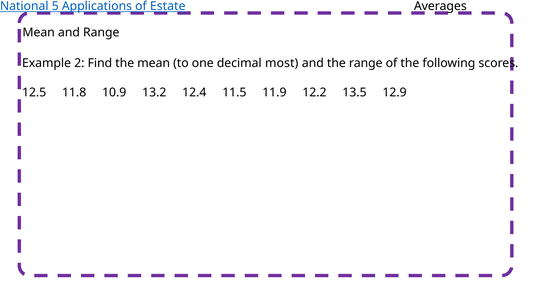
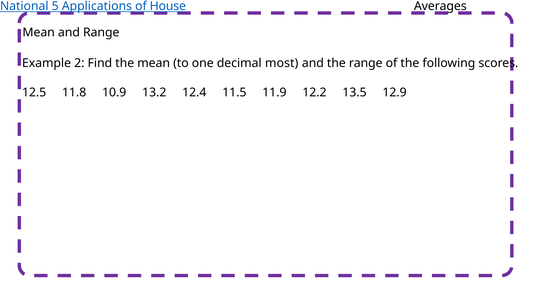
Estate: Estate -> House
